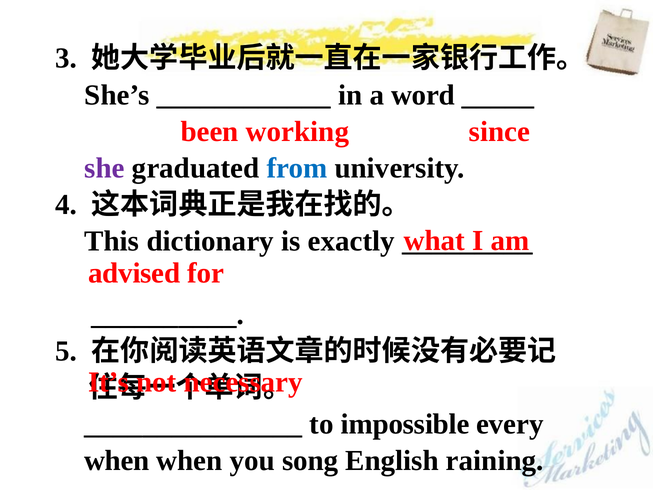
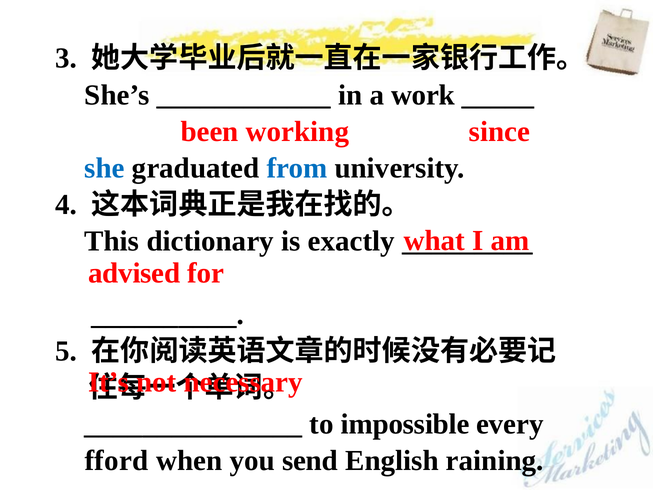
word: word -> work
she colour: purple -> blue
when at (117, 461): when -> fford
song: song -> send
